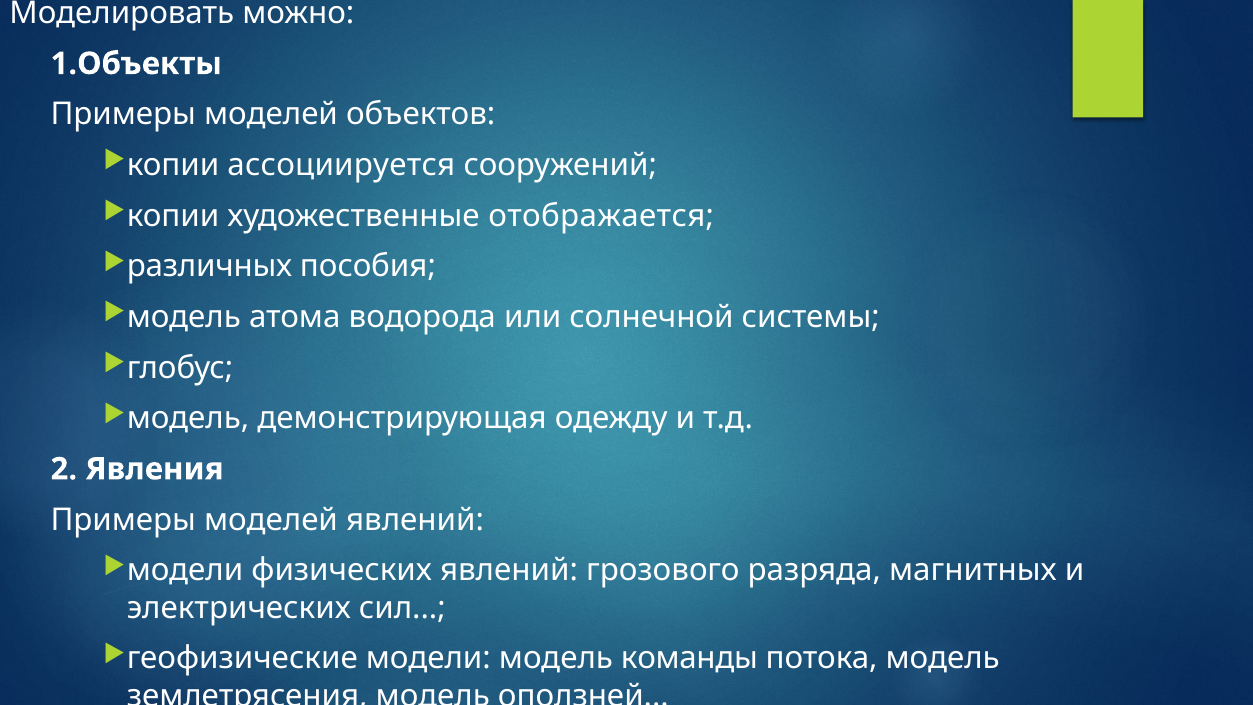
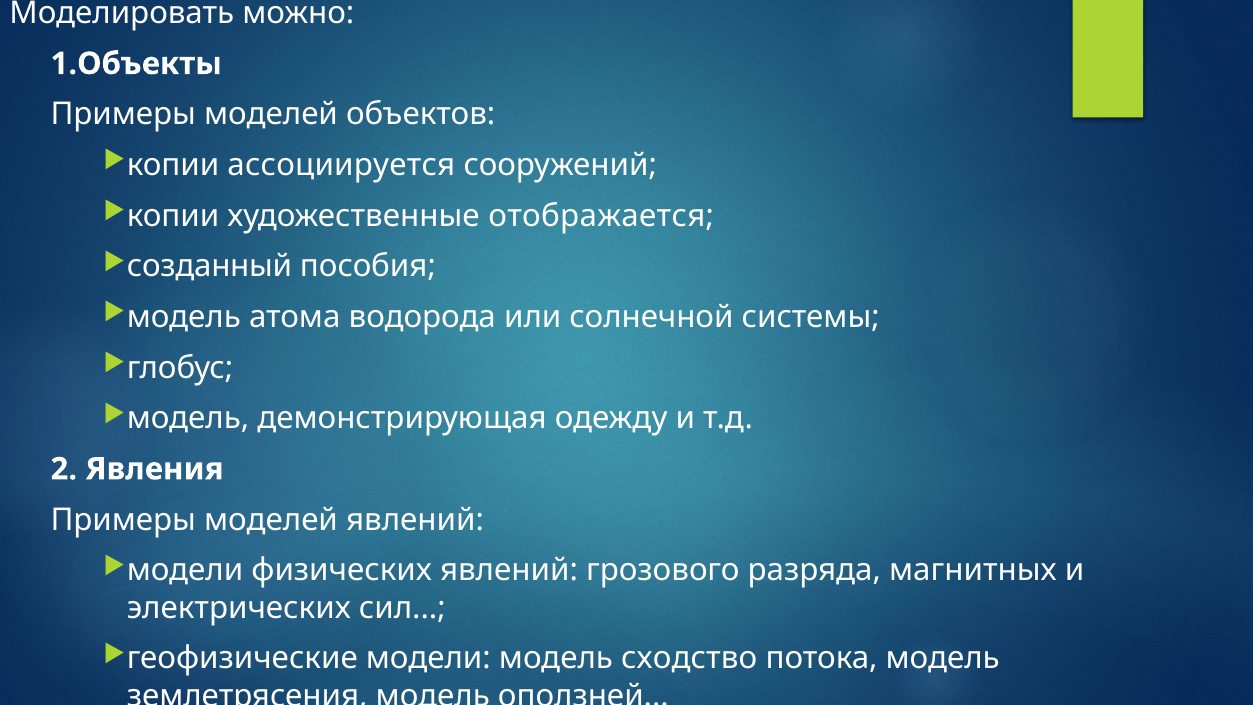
различных: различных -> созданный
команды: команды -> сходство
